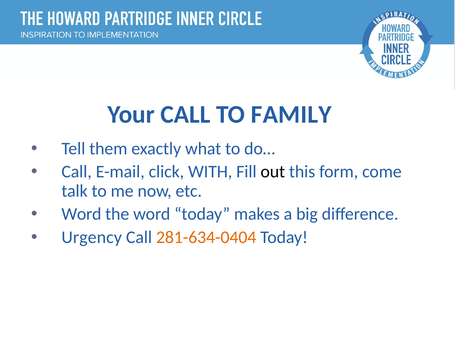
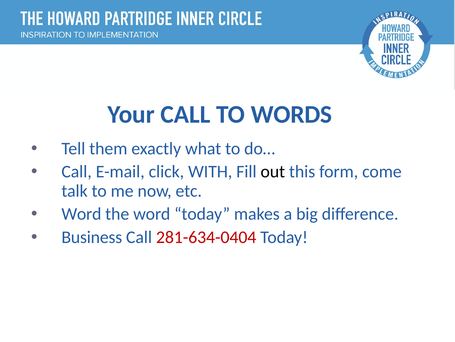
FAMILY: FAMILY -> WORDS
Urgency: Urgency -> Business
281-634-0404 colour: orange -> red
